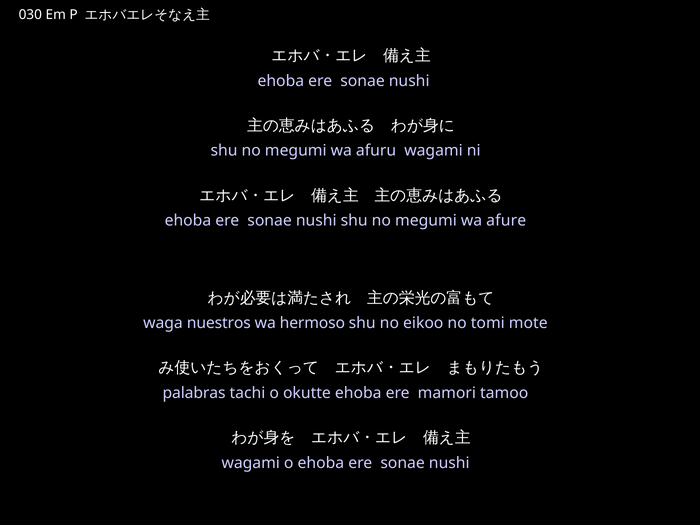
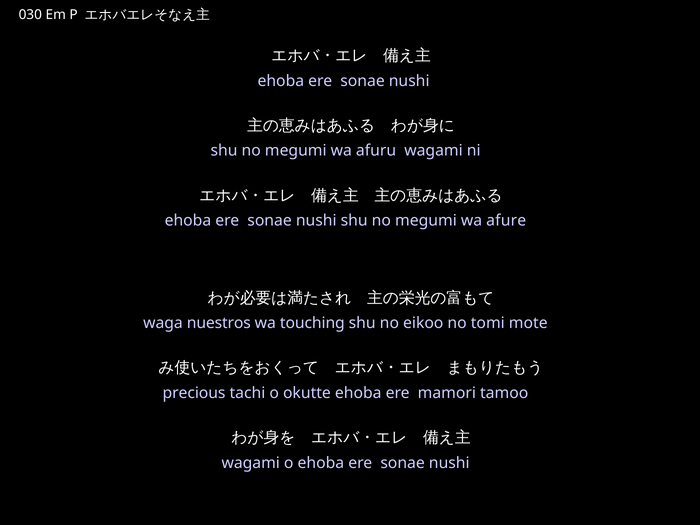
hermoso: hermoso -> touching
palabras: palabras -> precious
